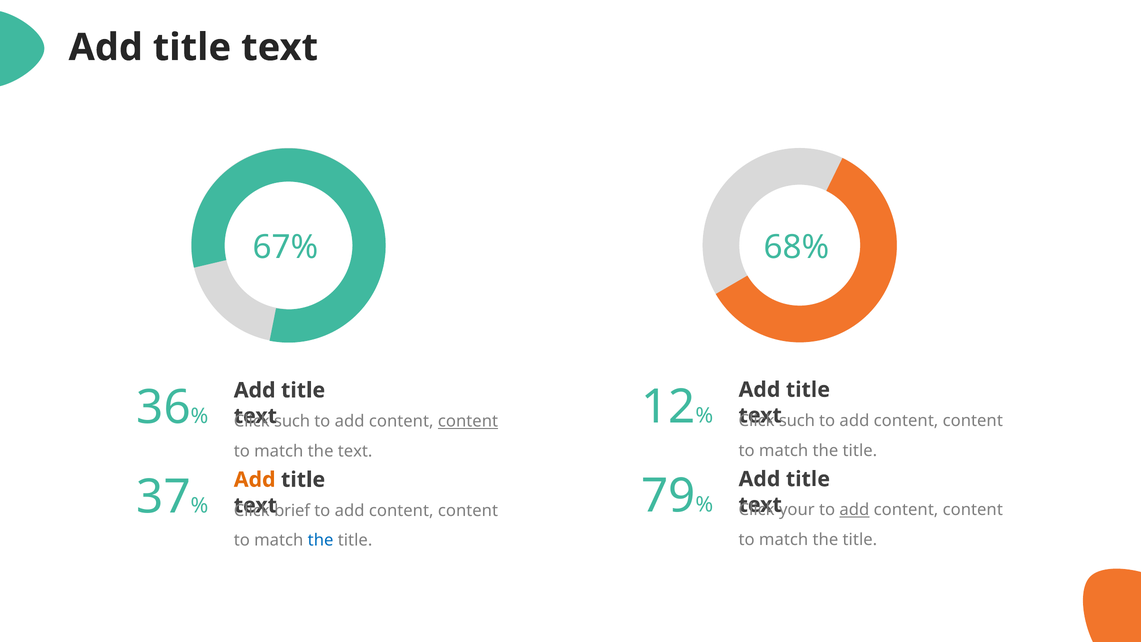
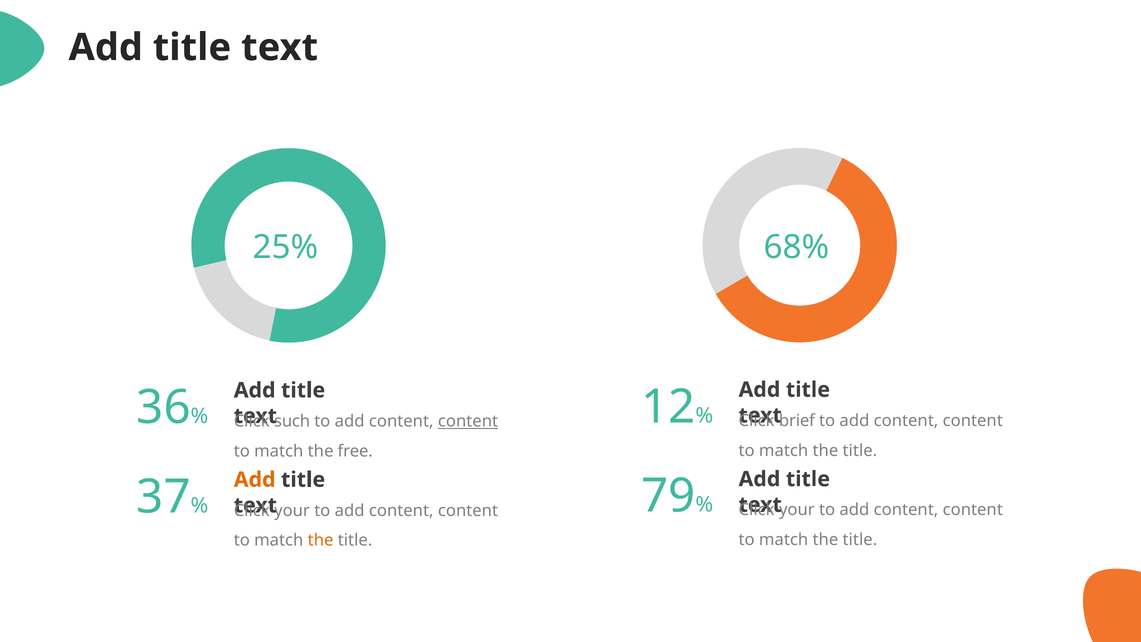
67%: 67% -> 25%
such at (797, 420): such -> brief
the text: text -> free
add at (854, 510) underline: present -> none
brief at (292, 510): brief -> your
the at (321, 540) colour: blue -> orange
